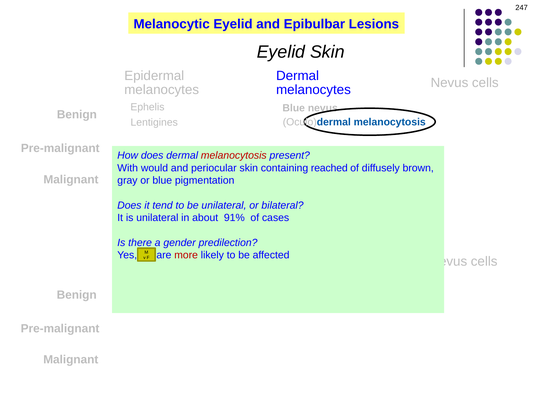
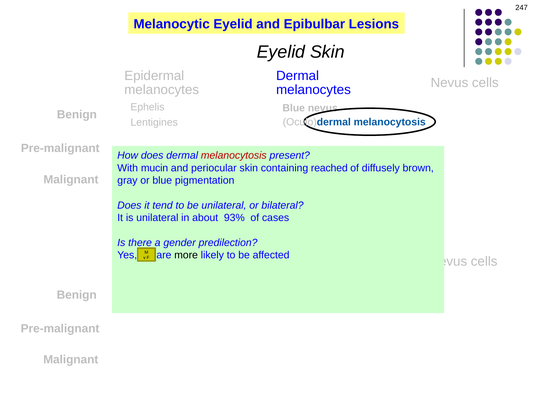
would: would -> mucin
91%: 91% -> 93%
more colour: red -> black
